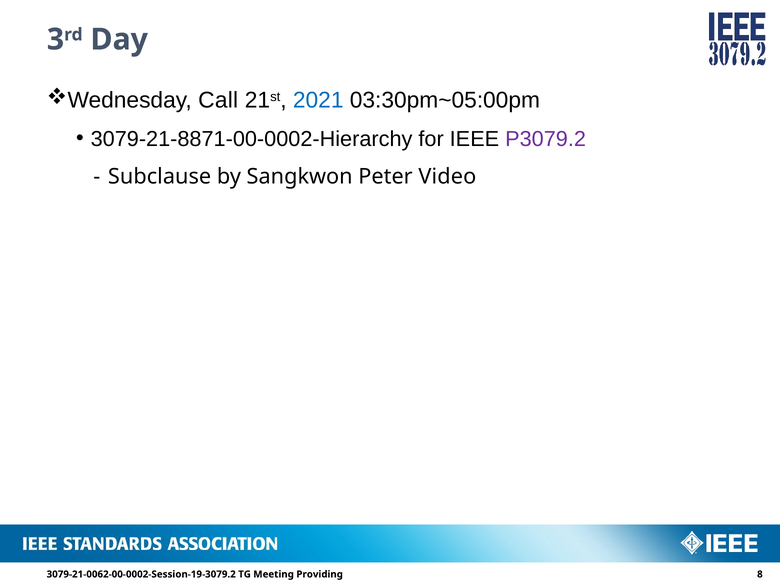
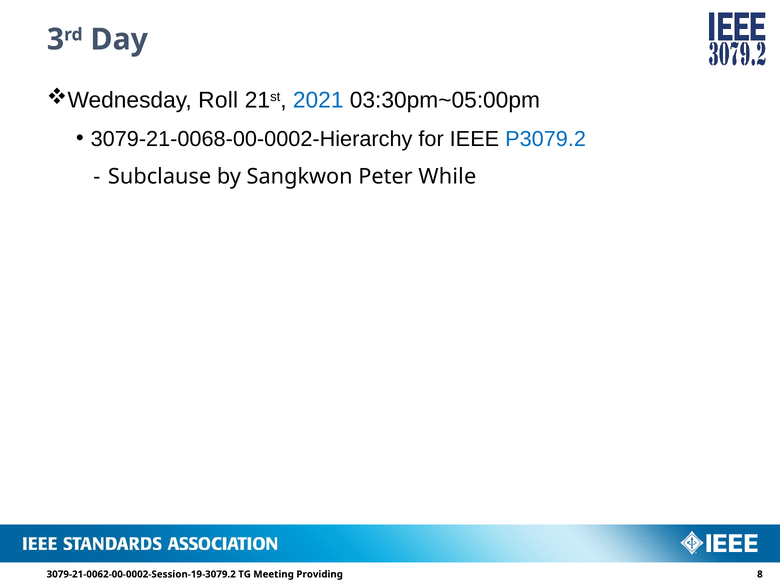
Call: Call -> Roll
3079-21-8871-00-0002-Hierarchy: 3079-21-8871-00-0002-Hierarchy -> 3079-21-0068-00-0002-Hierarchy
P3079.2 colour: purple -> blue
Video: Video -> While
